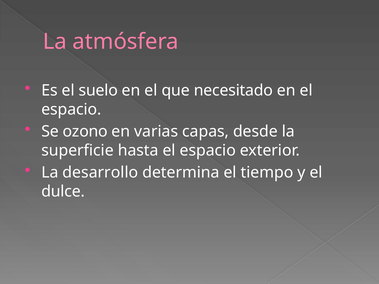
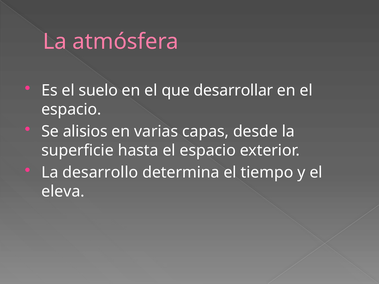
necesitado: necesitado -> desarrollar
ozono: ozono -> alisios
dulce: dulce -> eleva
